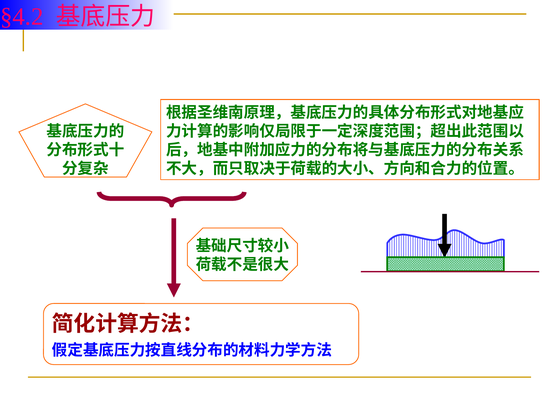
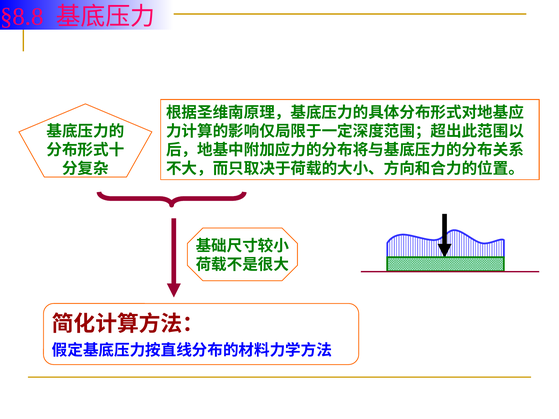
§4.2: §4.2 -> §8.8
